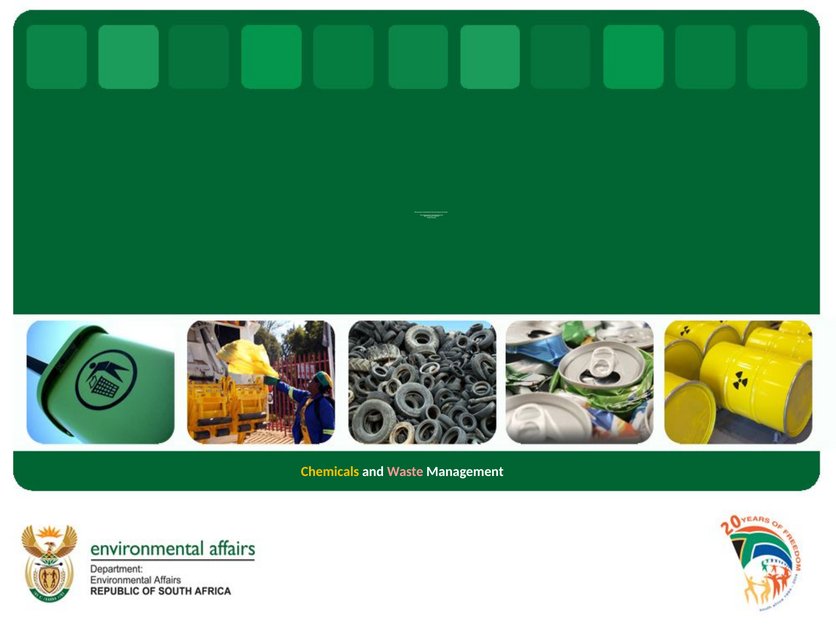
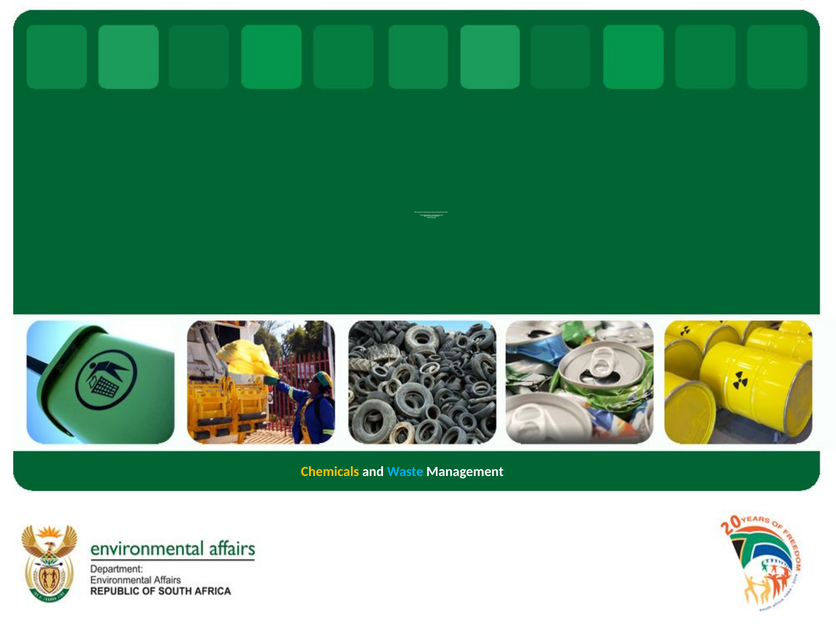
Waste colour: pink -> light blue
